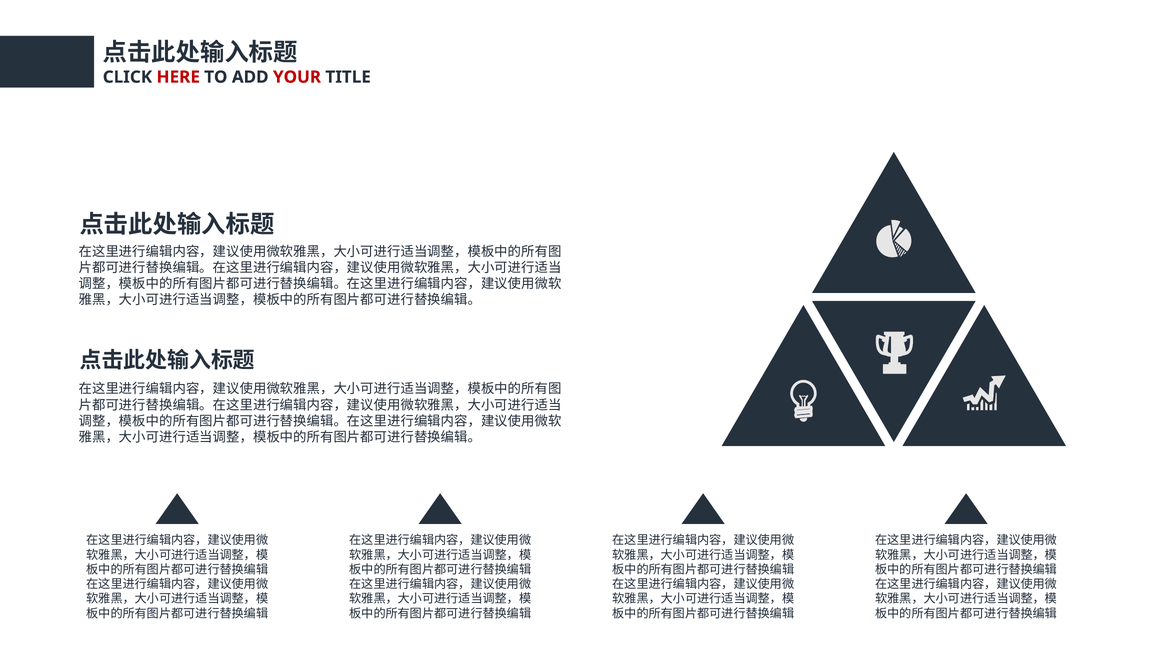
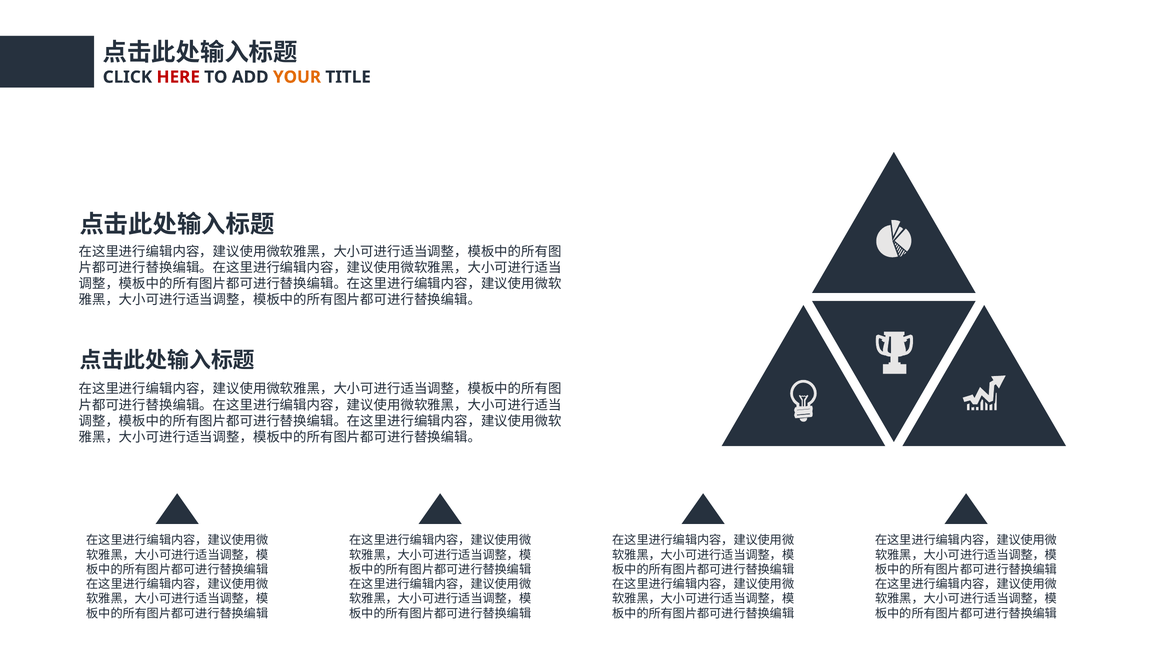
YOUR colour: red -> orange
